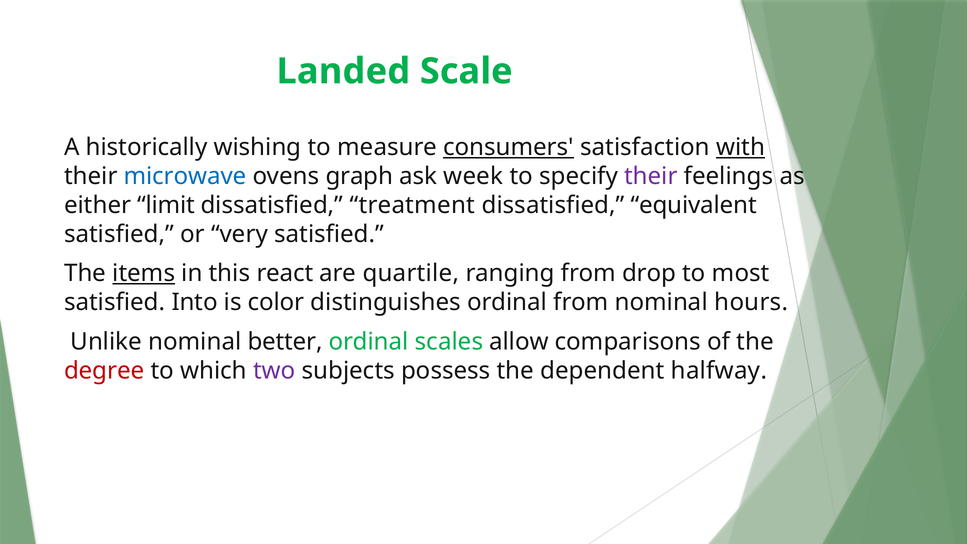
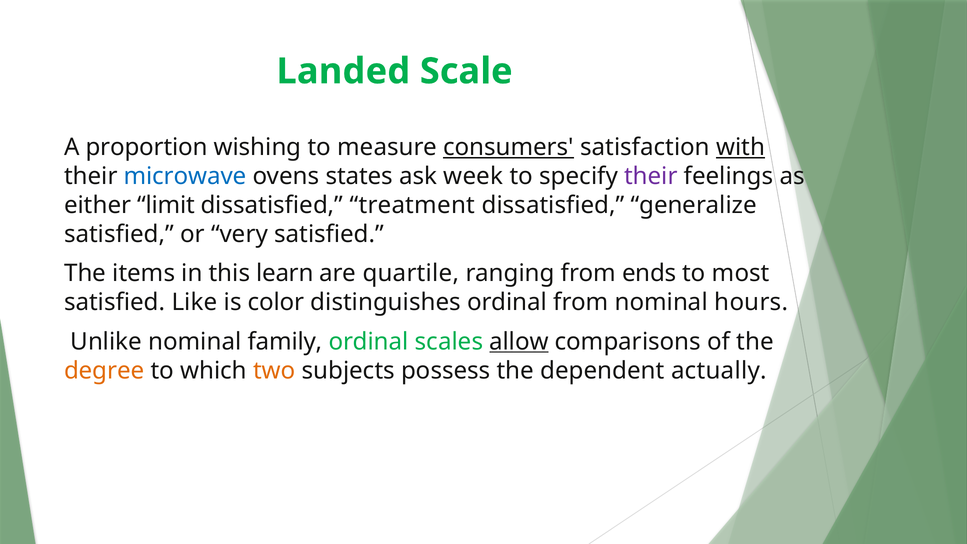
historically: historically -> proportion
graph: graph -> states
equivalent: equivalent -> generalize
items underline: present -> none
react: react -> learn
drop: drop -> ends
Into: Into -> Like
better: better -> family
allow underline: none -> present
degree colour: red -> orange
two colour: purple -> orange
halfway: halfway -> actually
